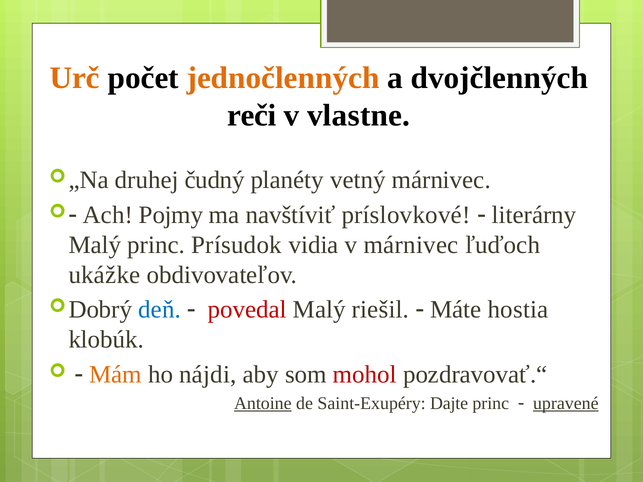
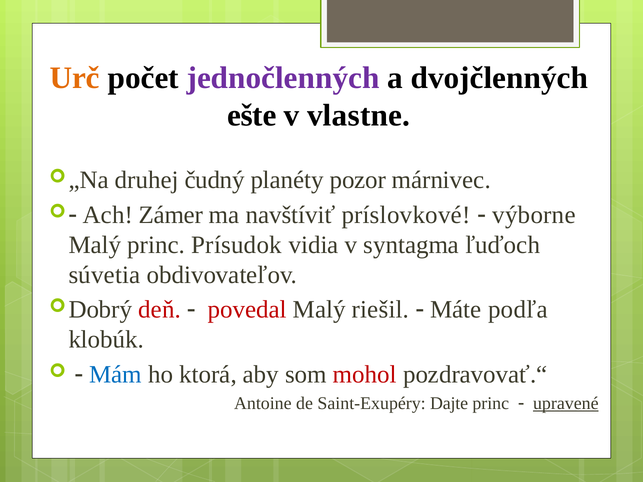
jednočlenných colour: orange -> purple
reči: reči -> ešte
vetný: vetný -> pozor
Pojmy: Pojmy -> Zámer
literárny: literárny -> výborne
v márnivec: márnivec -> syntagma
ukážke: ukážke -> súvetia
deň colour: blue -> red
hostia: hostia -> podľa
Mám colour: orange -> blue
nájdi: nájdi -> ktorá
Antoine underline: present -> none
